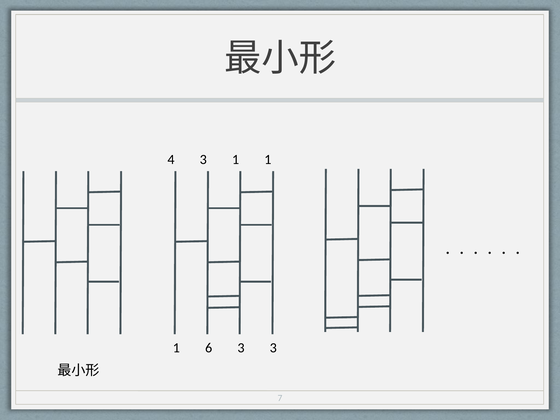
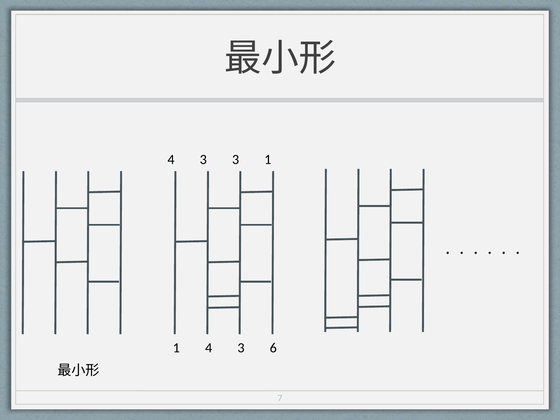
3 1: 1 -> 3
1 6: 6 -> 4
3 3: 3 -> 6
